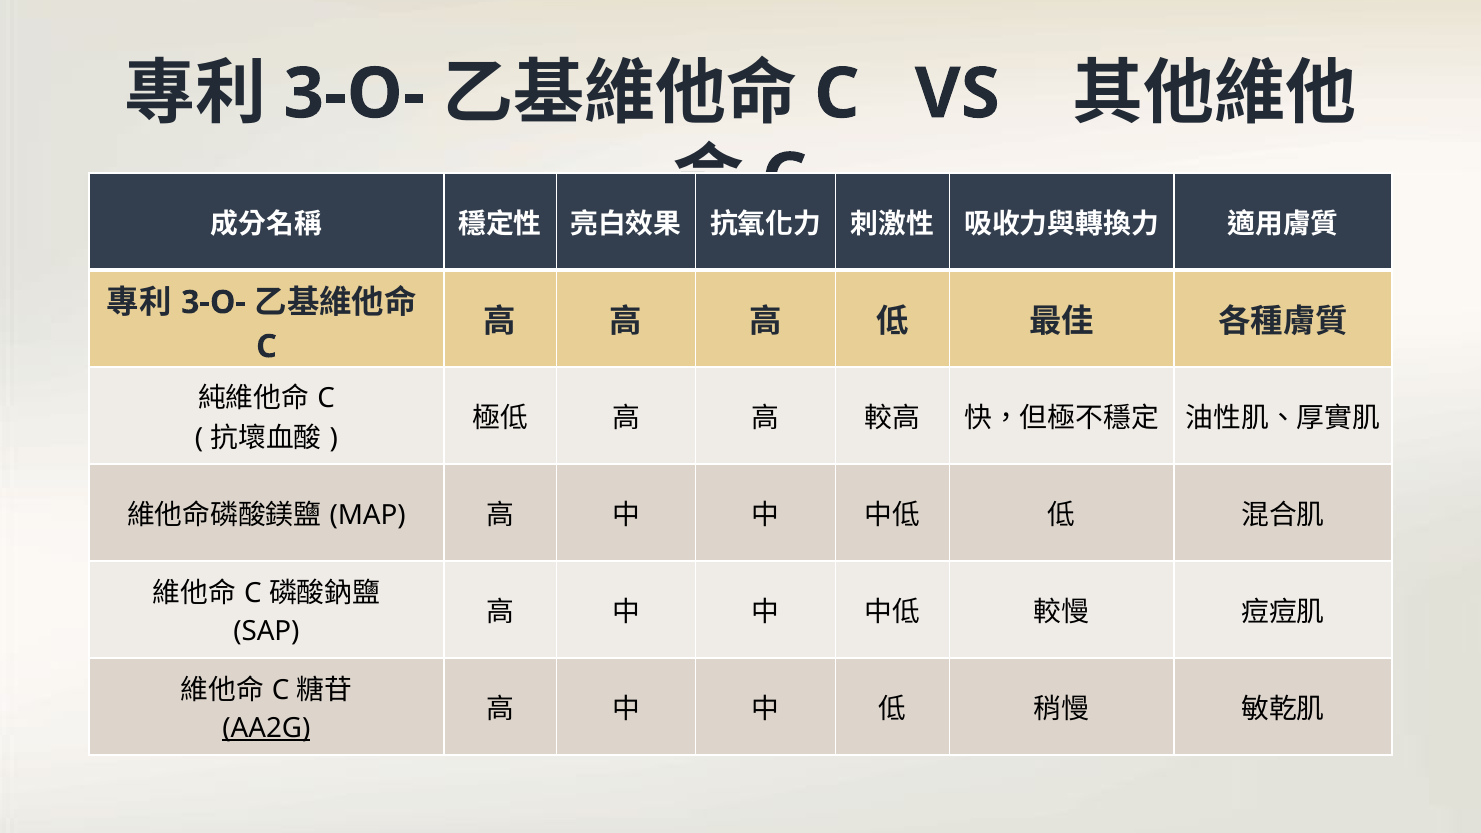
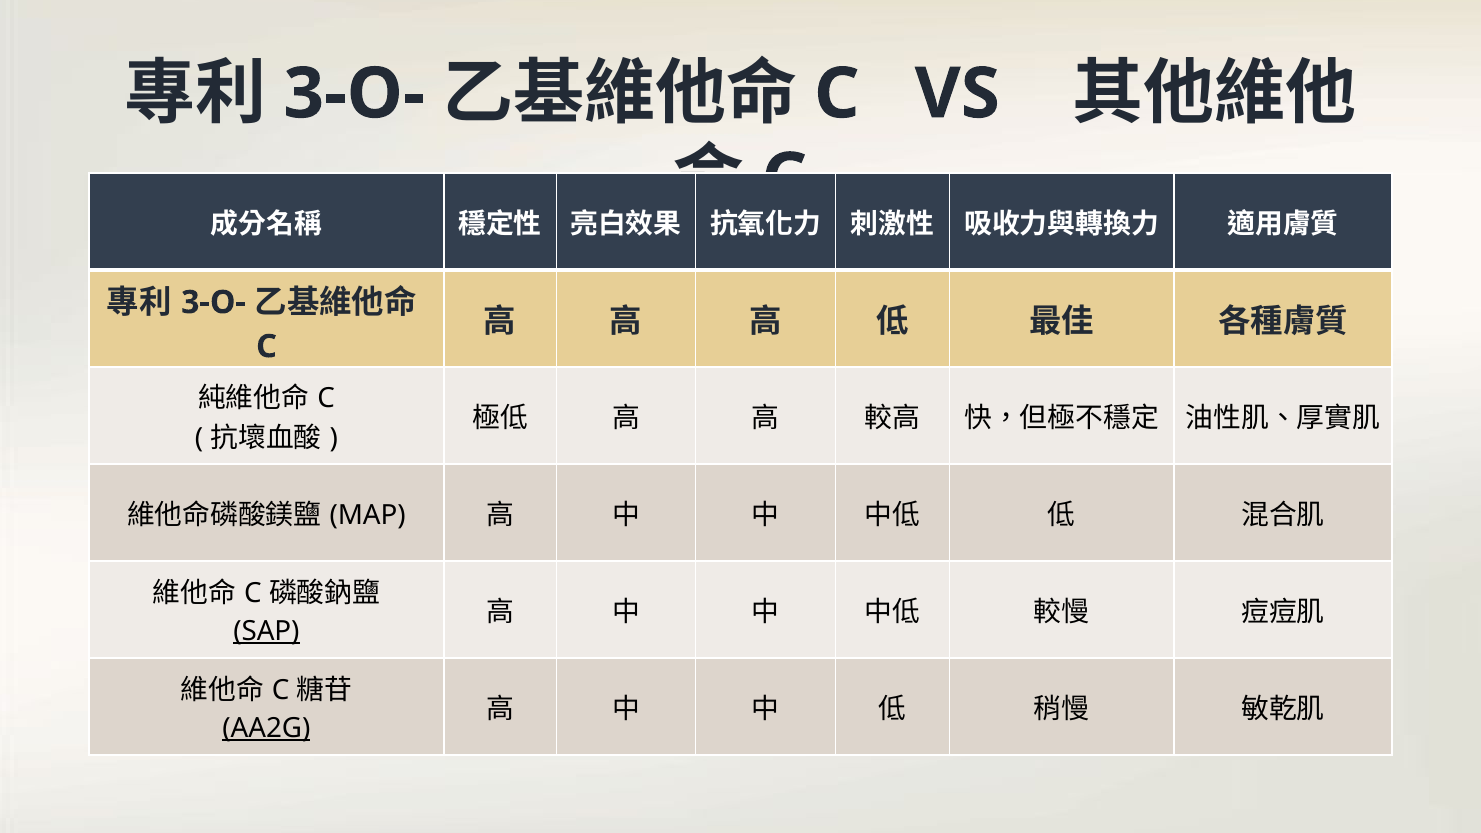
SAP underline: none -> present
